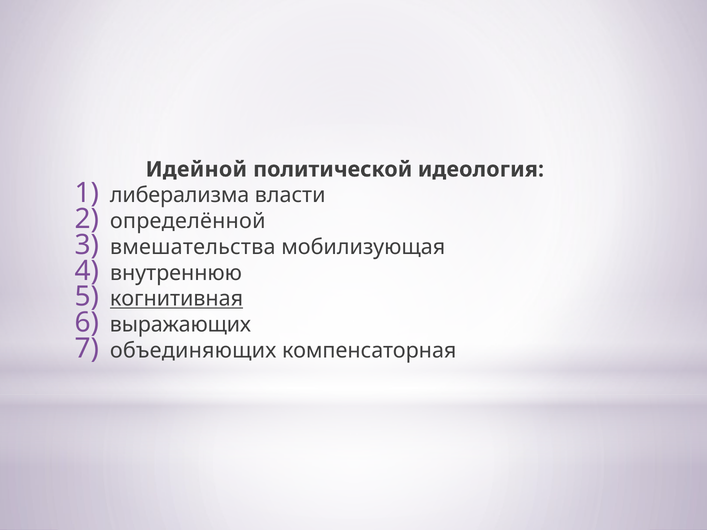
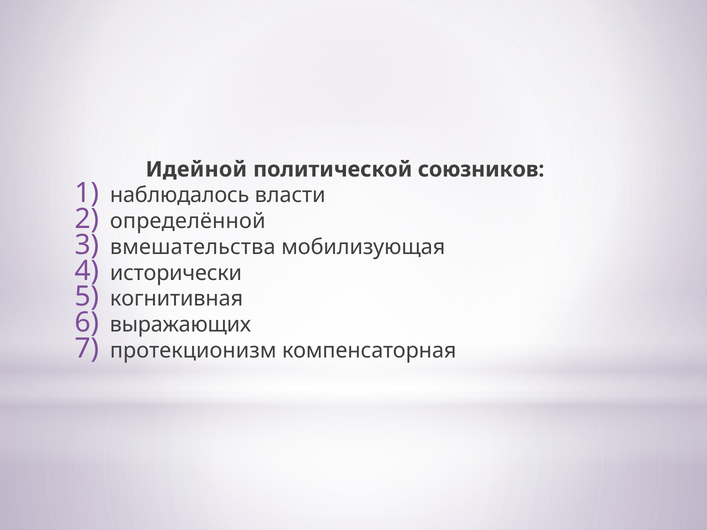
идеология: идеология -> союзников
либерализма: либерализма -> наблюдалось
внутреннюю: внутреннюю -> исторически
когнитивная underline: present -> none
объединяющих: объединяющих -> протекционизм
